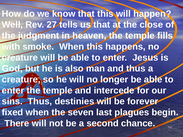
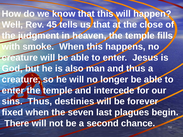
27: 27 -> 45
